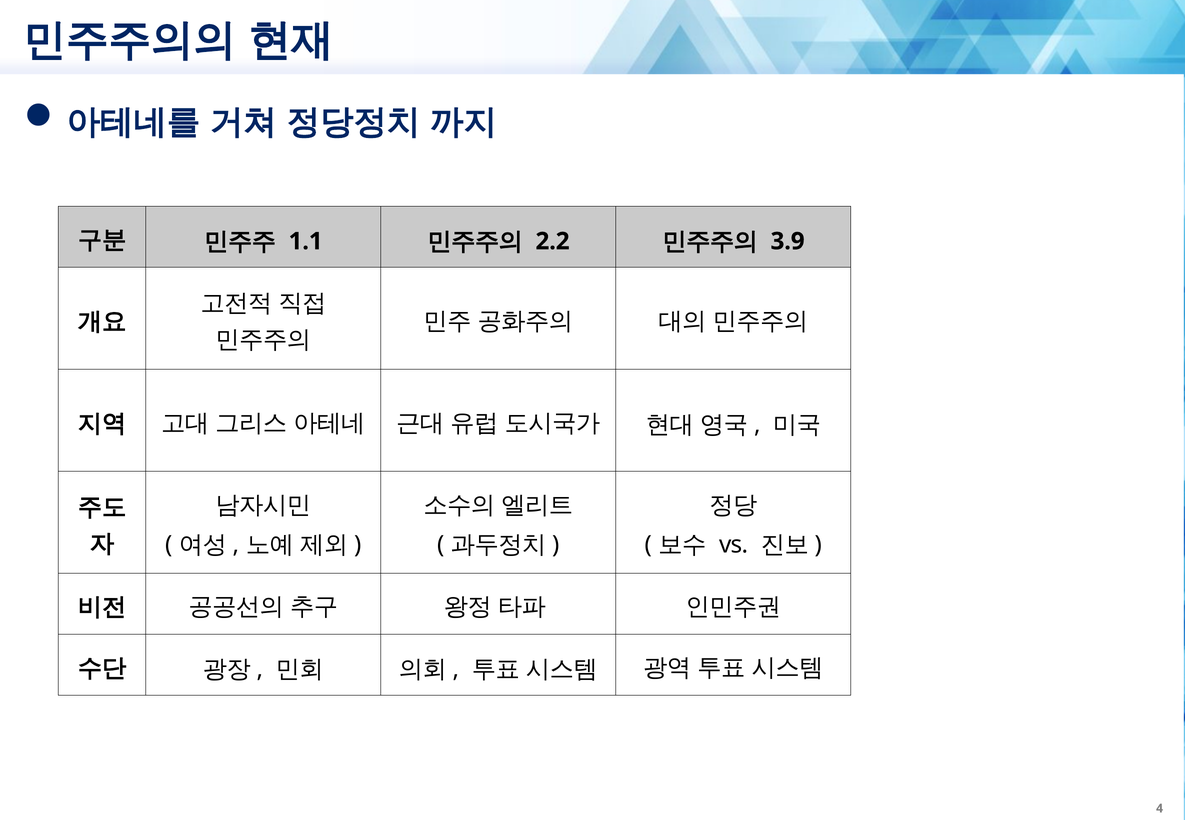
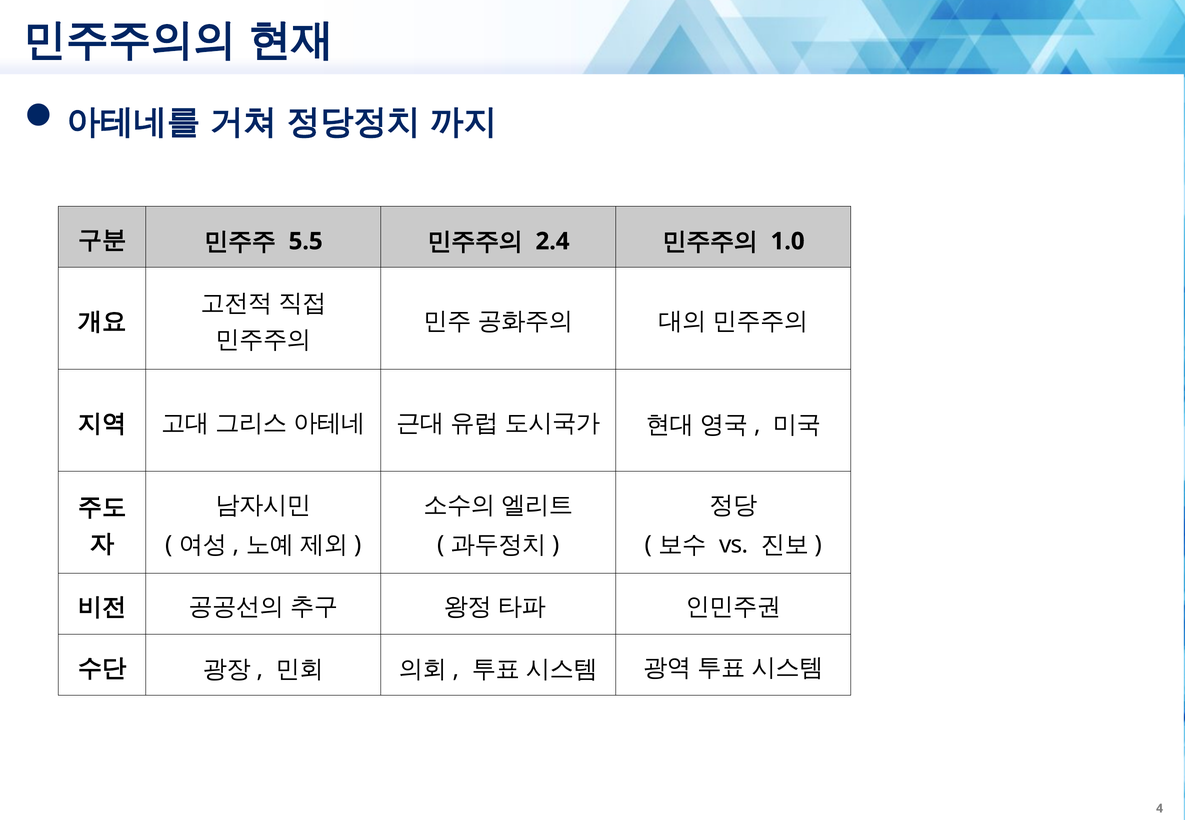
1.1: 1.1 -> 5.5
2.2: 2.2 -> 2.4
3.9: 3.9 -> 1.0
